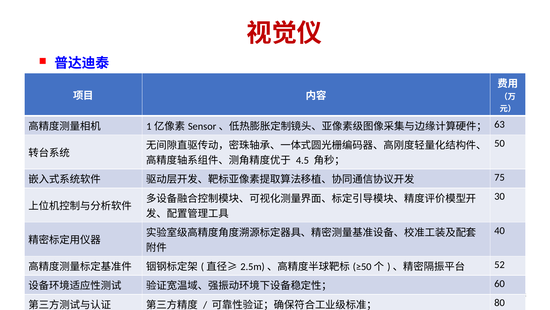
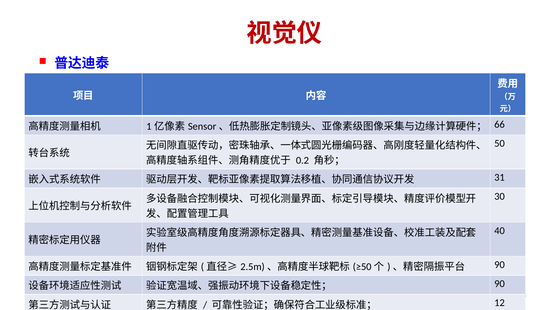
63: 63 -> 66
4.5: 4.5 -> 0.2
75: 75 -> 31
52 at (500, 264): 52 -> 90
60 at (500, 283): 60 -> 90
80: 80 -> 12
